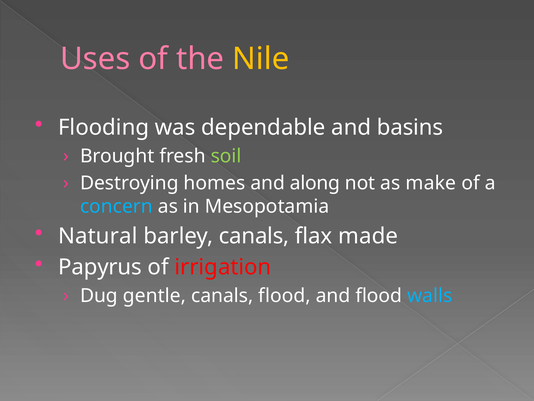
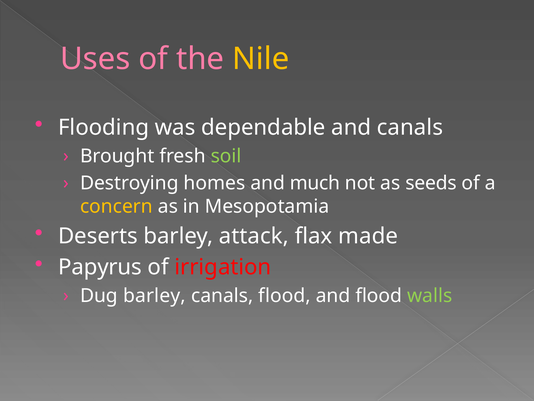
and basins: basins -> canals
along: along -> much
make: make -> seeds
concern colour: light blue -> yellow
Natural: Natural -> Deserts
barley canals: canals -> attack
Dug gentle: gentle -> barley
walls colour: light blue -> light green
